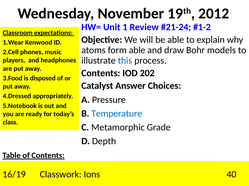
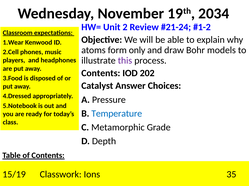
2012: 2012 -> 2034
1: 1 -> 2
form able: able -> only
this colour: blue -> purple
16/19: 16/19 -> 15/19
40: 40 -> 35
